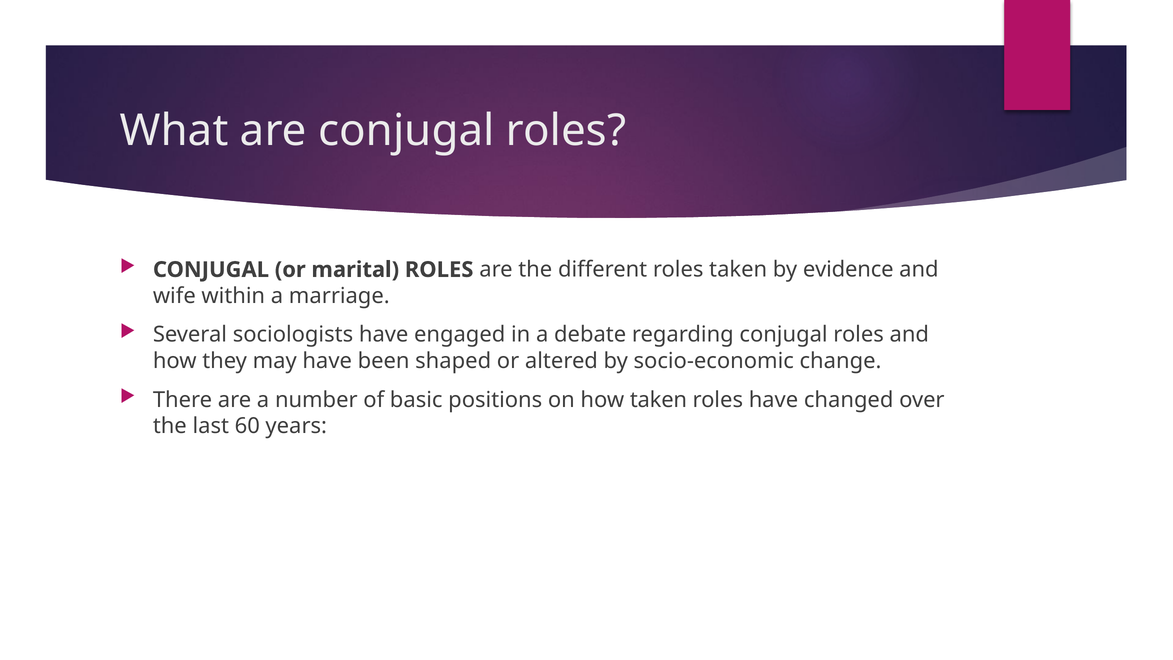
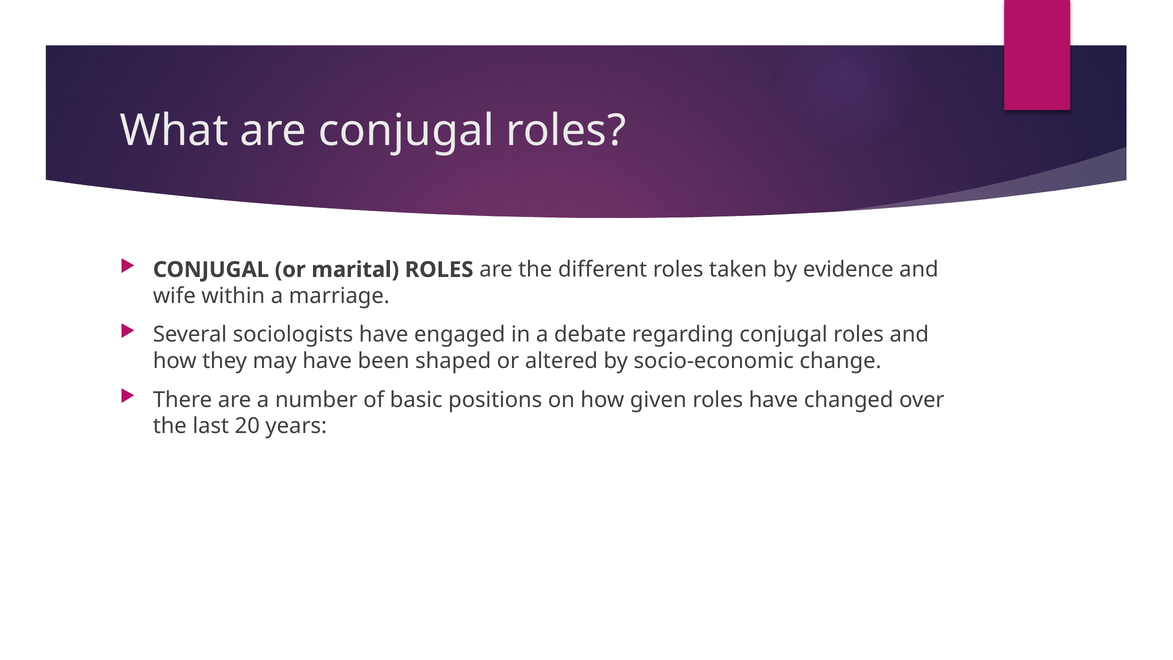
how taken: taken -> given
60: 60 -> 20
